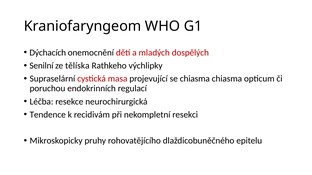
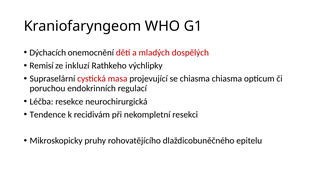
Senilní: Senilní -> Remisí
tělíska: tělíska -> inkluzí
